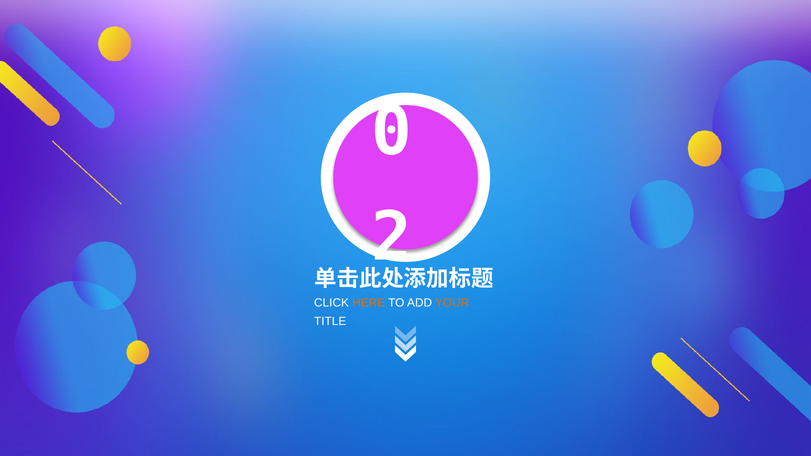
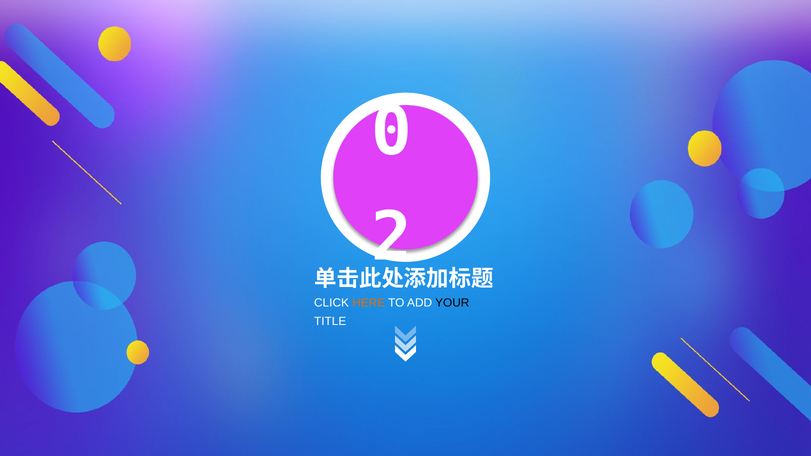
YOUR colour: orange -> black
